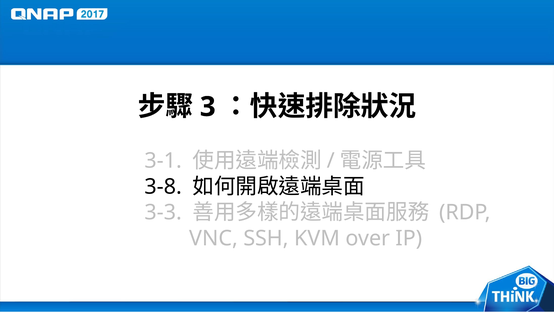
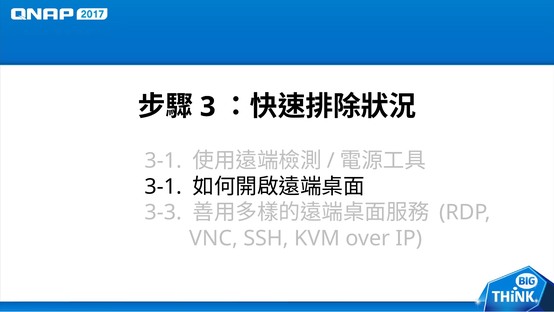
3-8 at (163, 186): 3-8 -> 3-1
